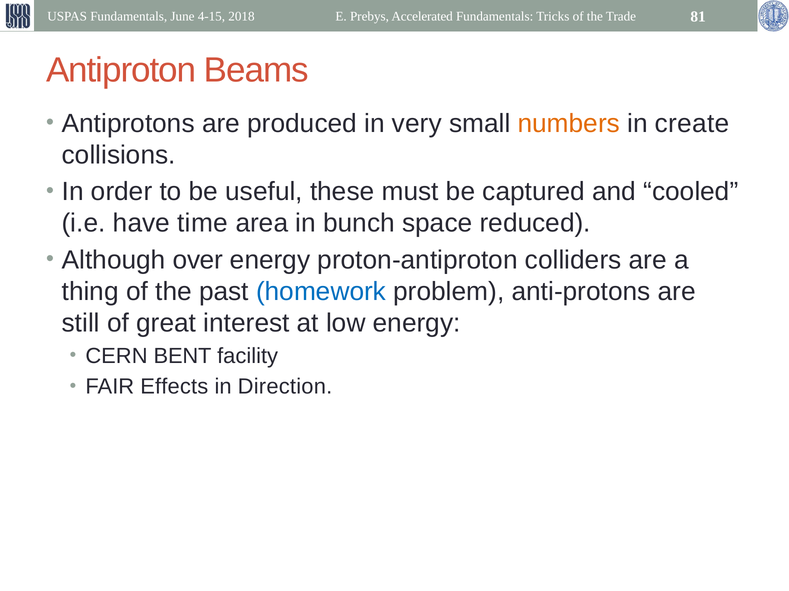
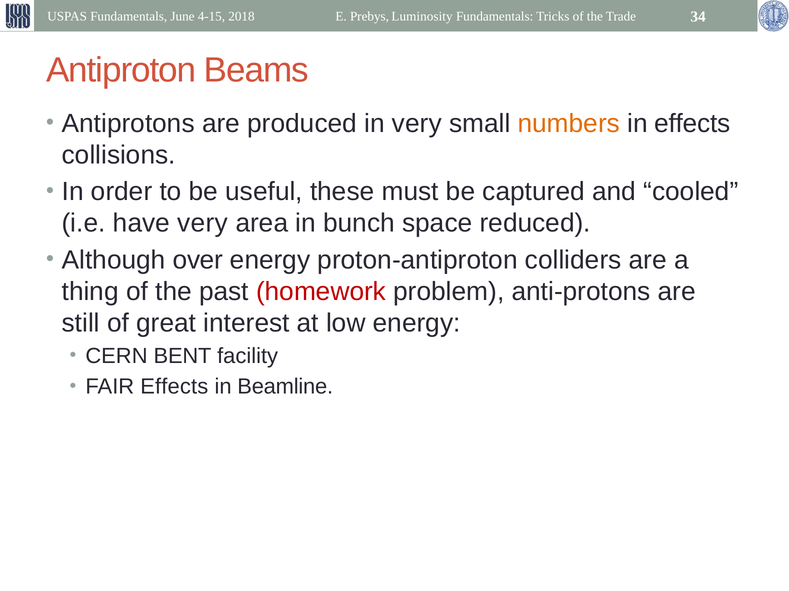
Accelerated: Accelerated -> Luminosity
81: 81 -> 34
in create: create -> effects
have time: time -> very
homework colour: blue -> red
Direction: Direction -> Beamline
